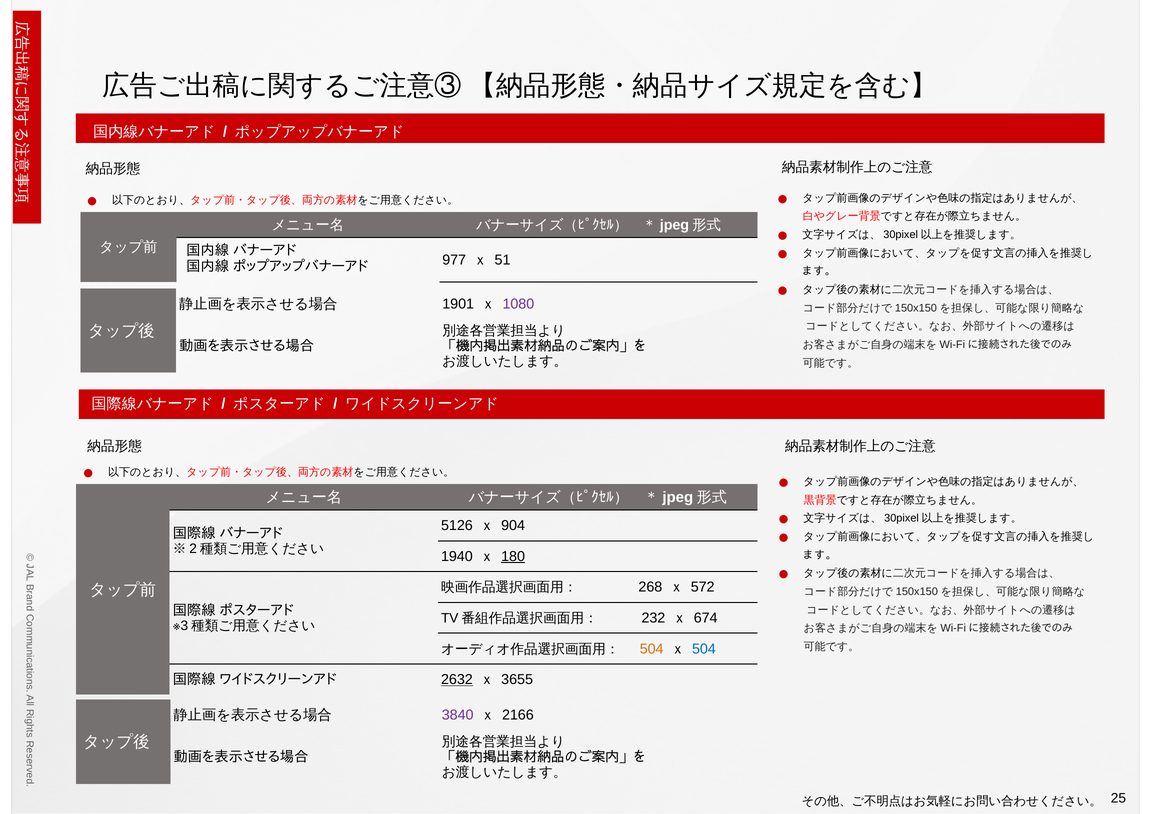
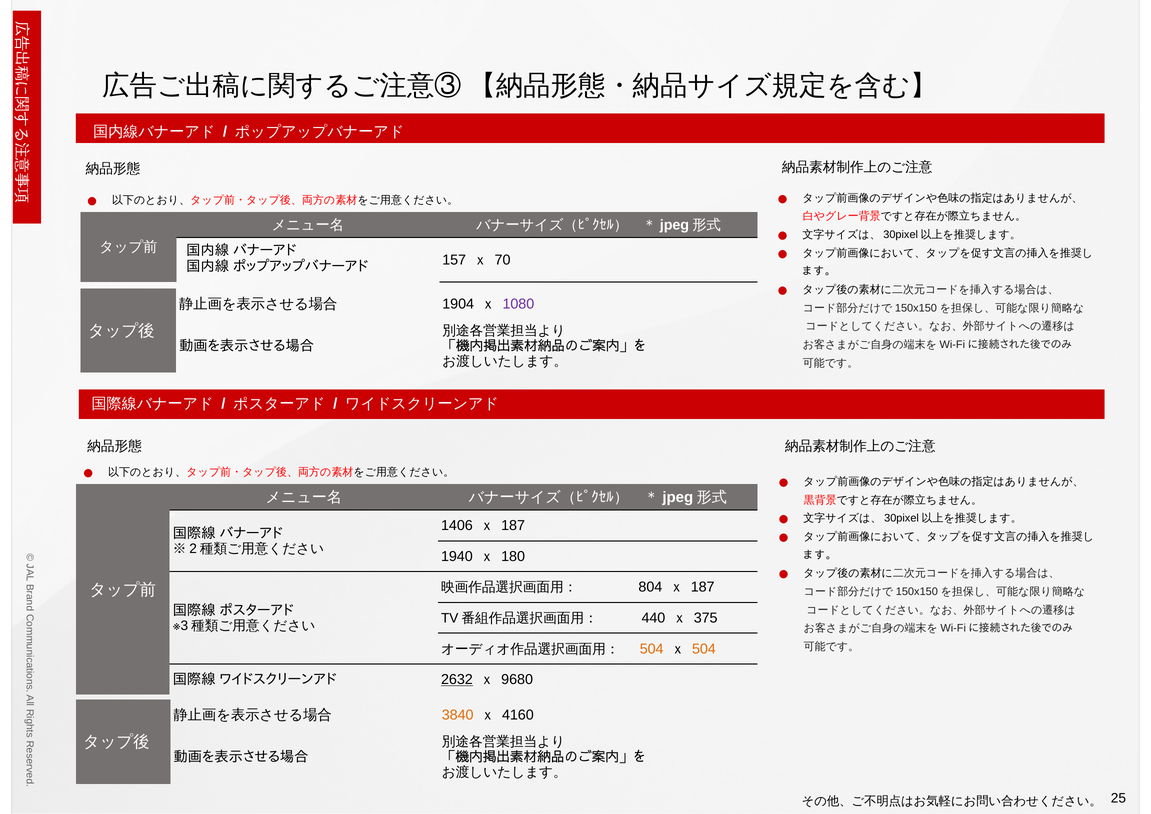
977: 977 -> 157
51: 51 -> 70
1901: 1901 -> 1904
5126: 5126 -> 1406
904 at (513, 526): 904 -> 187
180 underline: present -> none
268: 268 -> 804
572 at (703, 587): 572 -> 187
232: 232 -> 440
674: 674 -> 375
504 at (704, 649) colour: blue -> orange
3655: 3655 -> 9680
3840 colour: purple -> orange
2166: 2166 -> 4160
